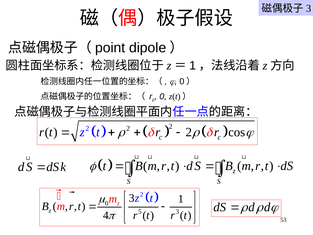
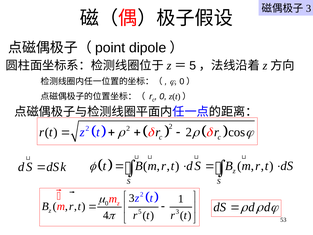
1 at (193, 66): 1 -> 5
